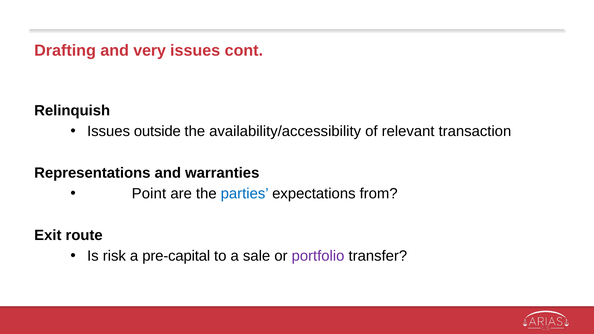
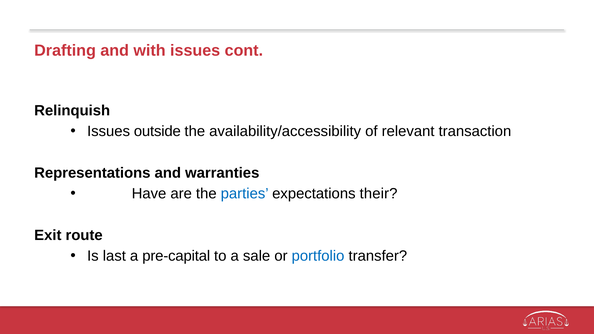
very: very -> with
Point: Point -> Have
from: from -> their
risk: risk -> last
portfolio colour: purple -> blue
